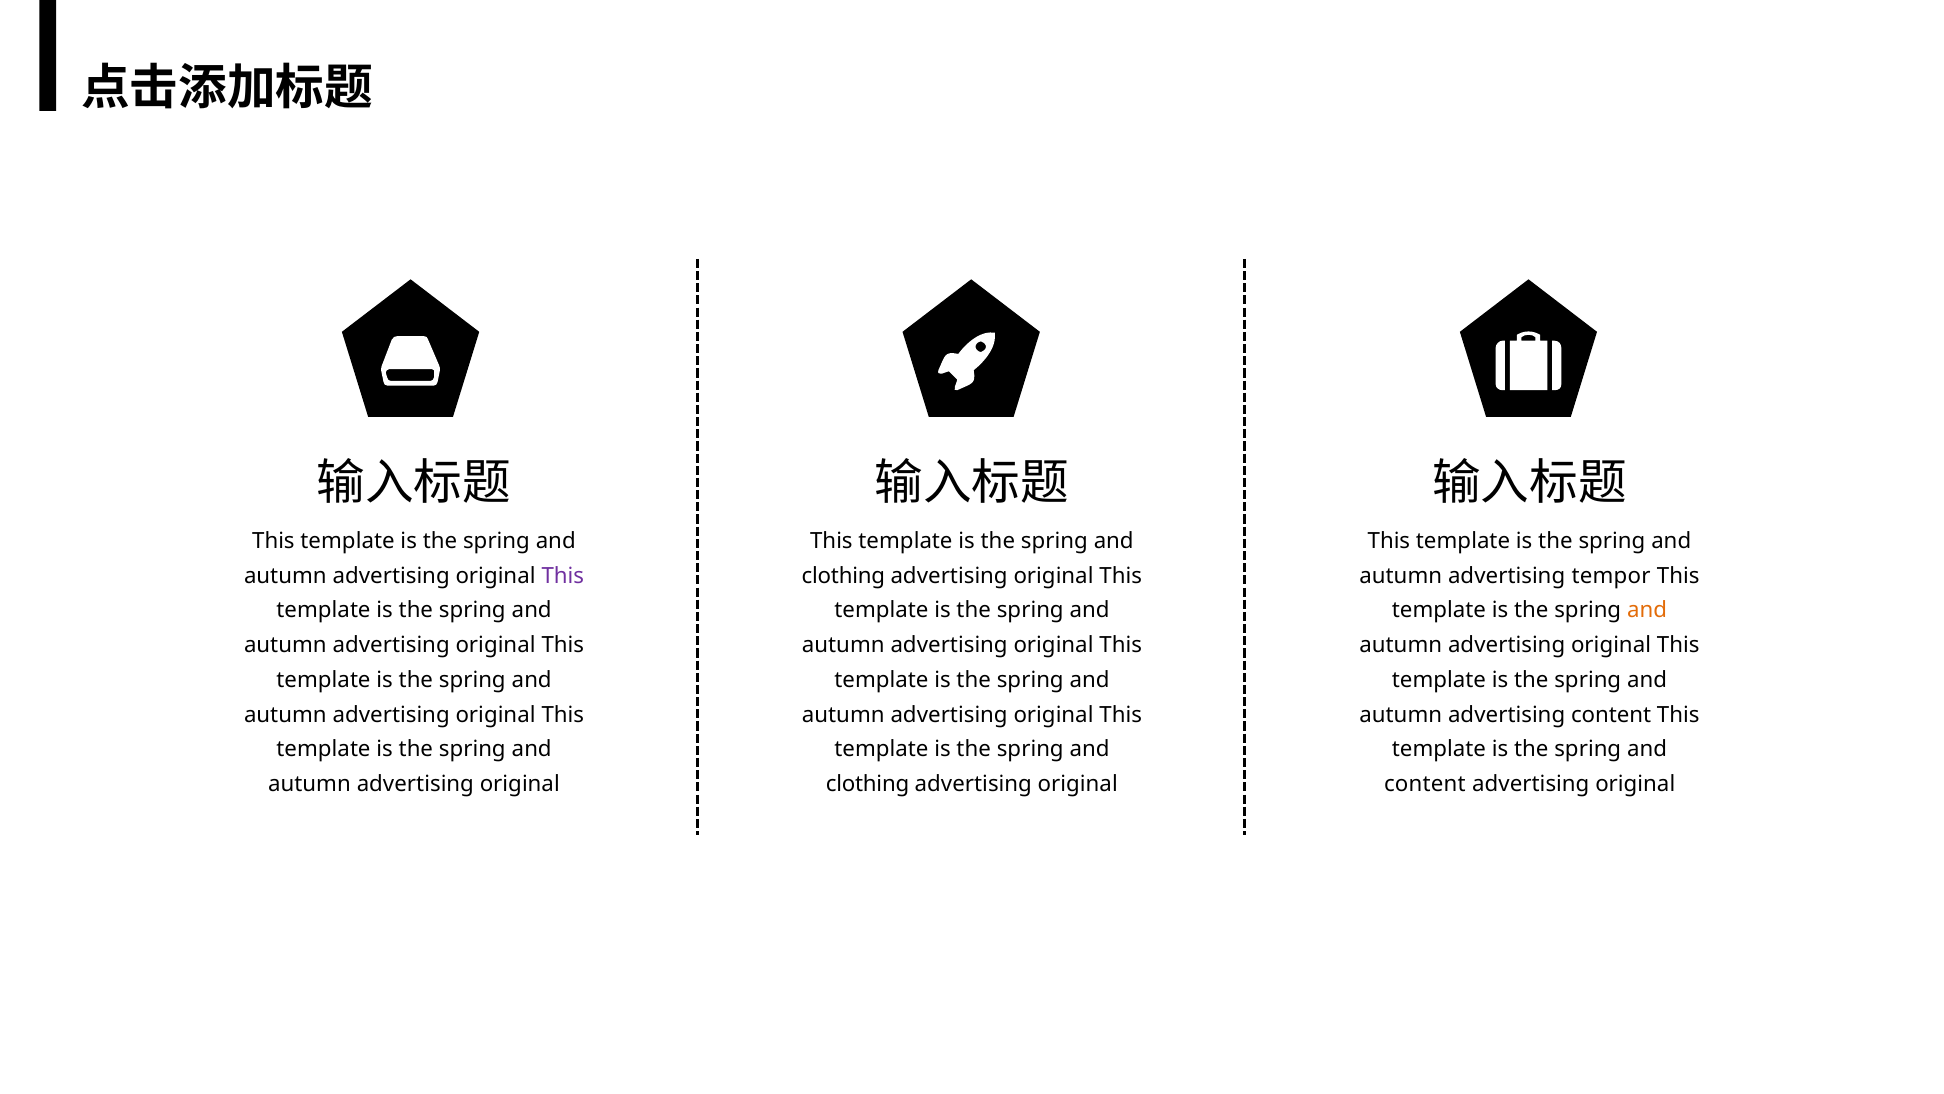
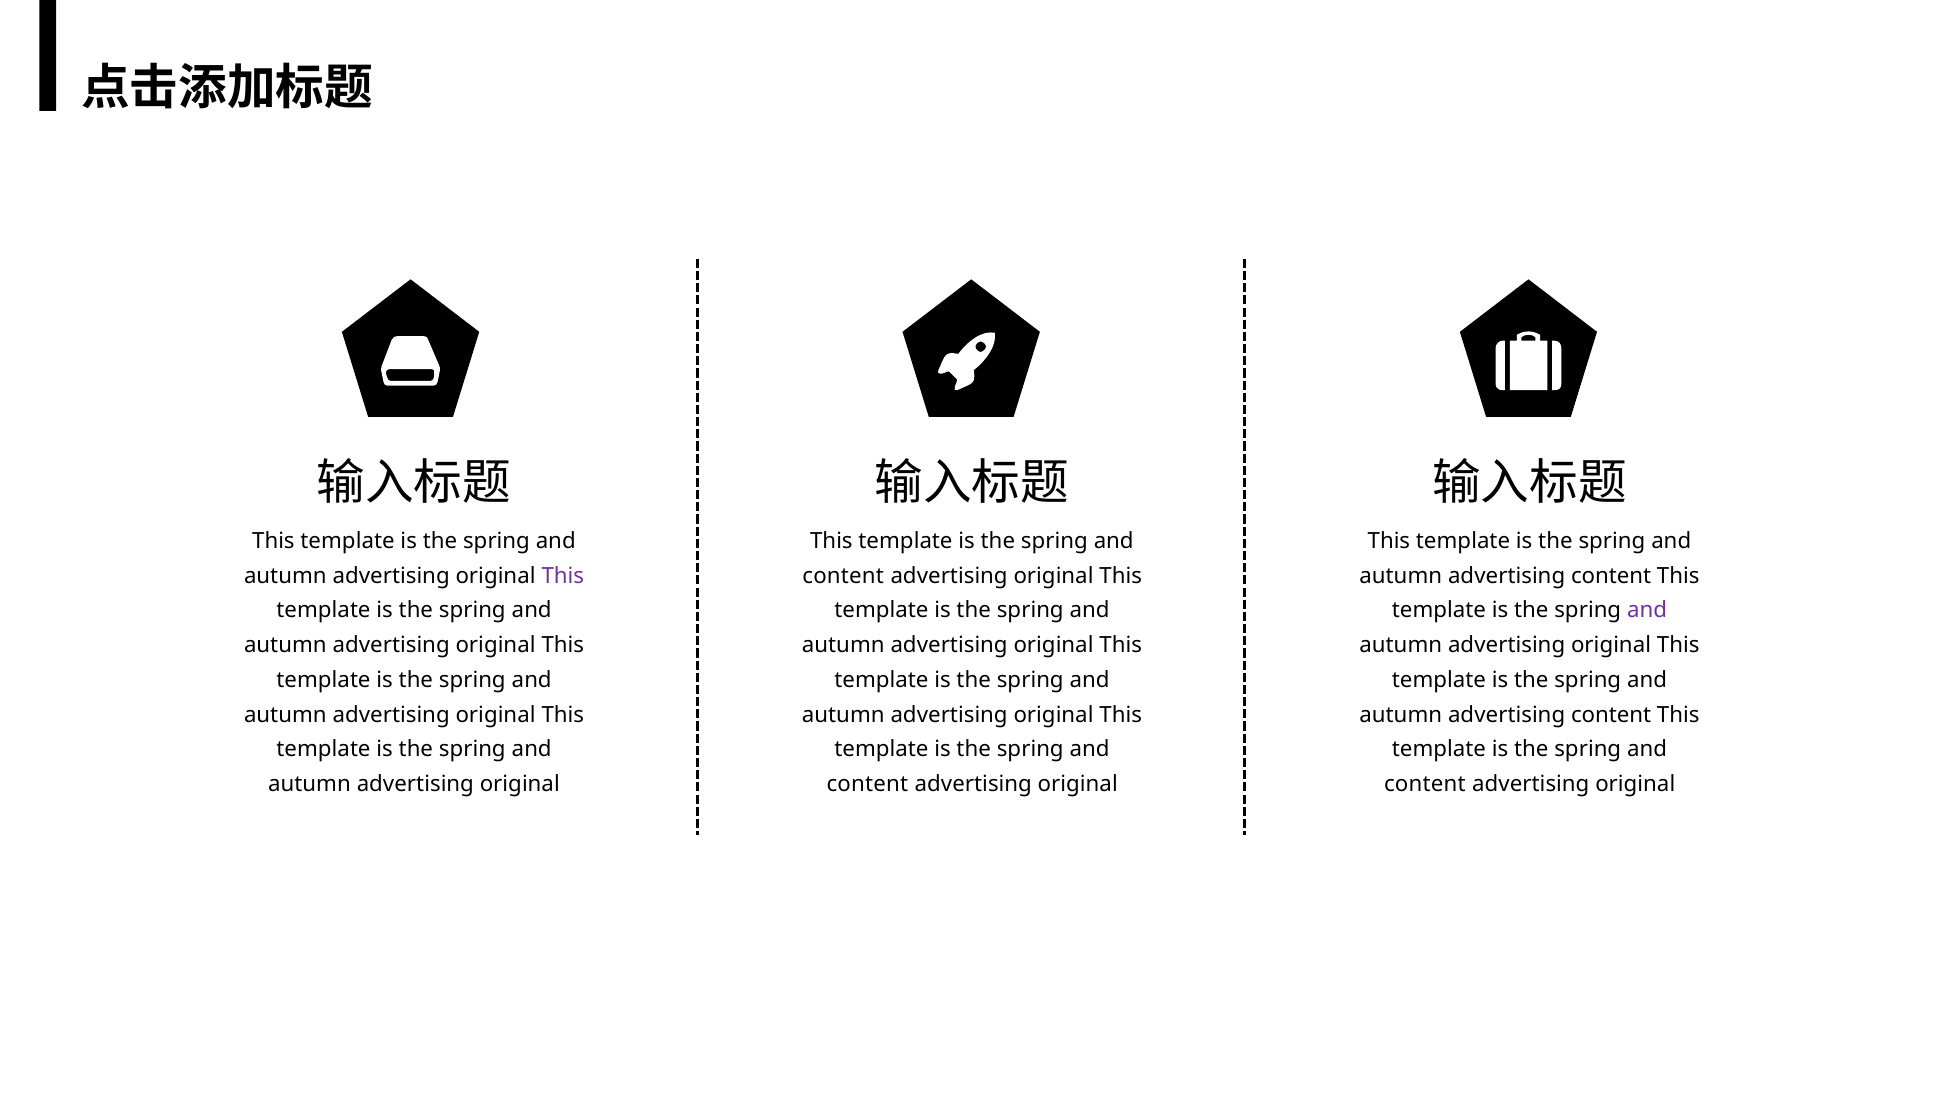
clothing at (843, 576): clothing -> content
tempor at (1611, 576): tempor -> content
and at (1647, 610) colour: orange -> purple
clothing at (868, 784): clothing -> content
